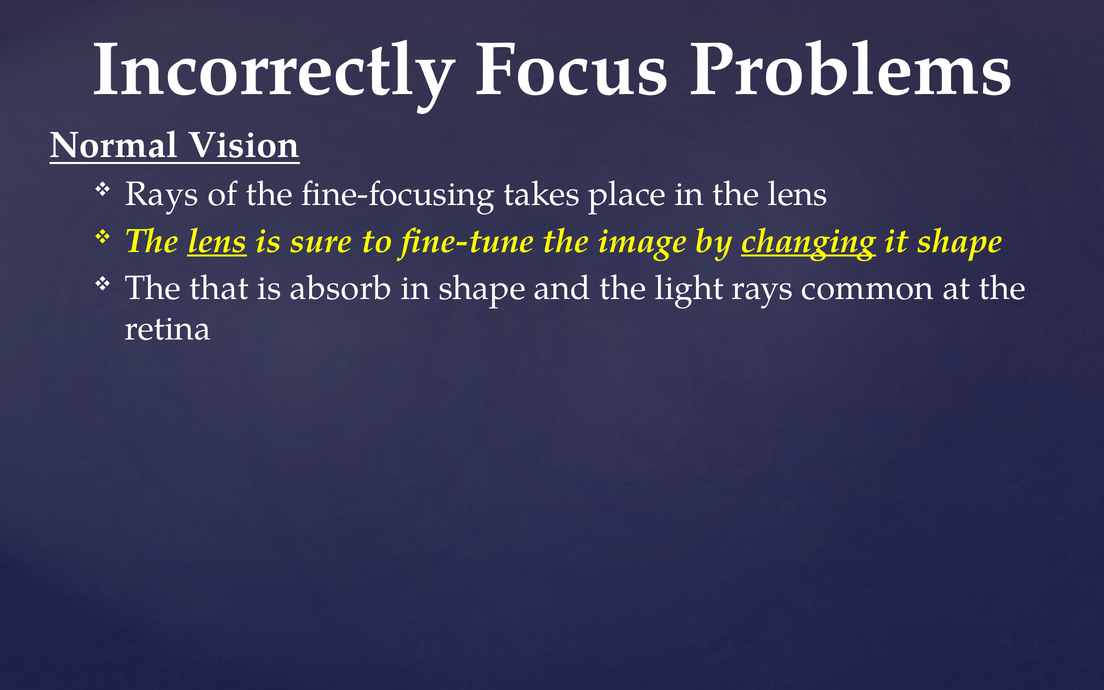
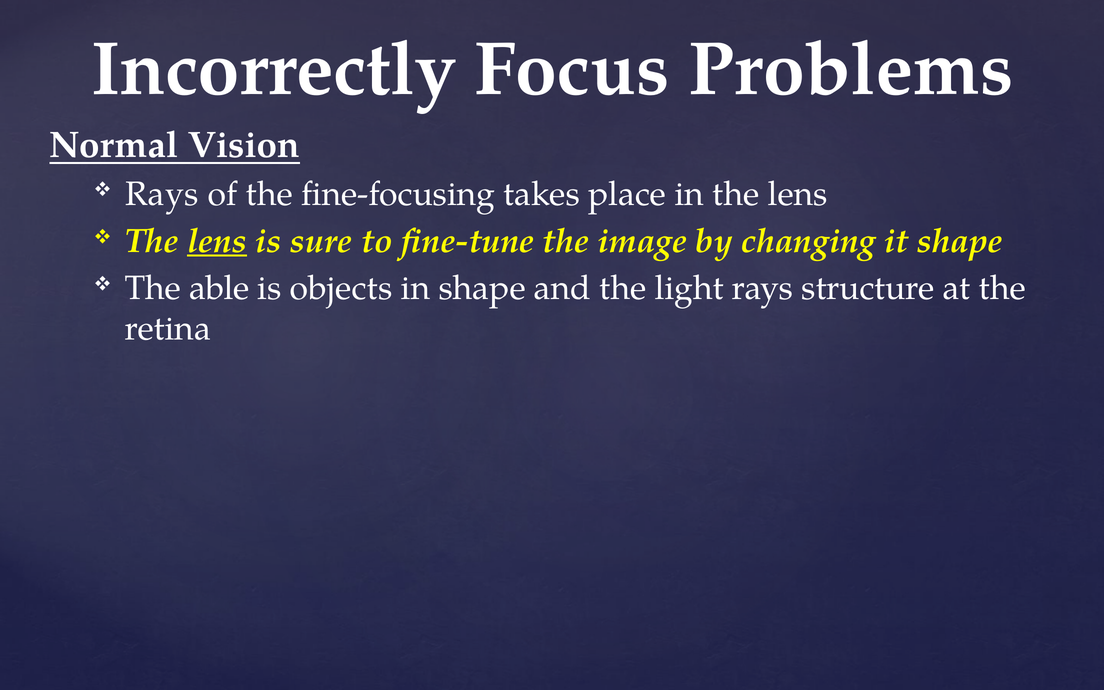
changing underline: present -> none
that: that -> able
absorb: absorb -> objects
common: common -> structure
